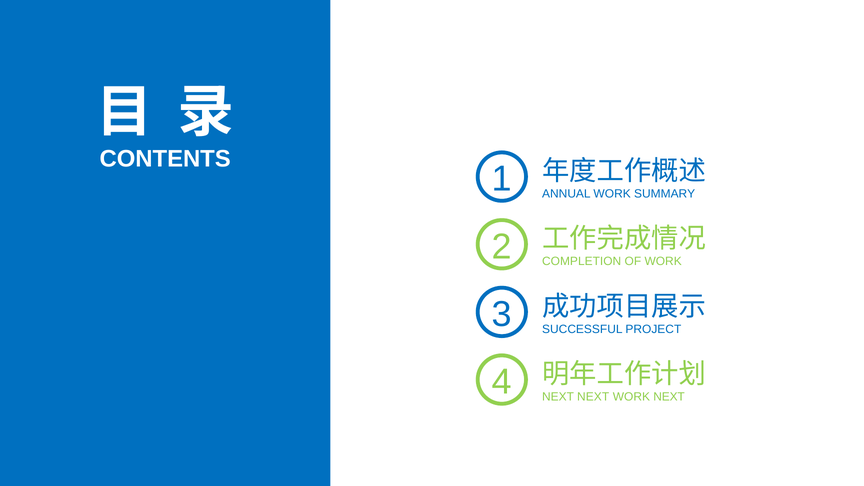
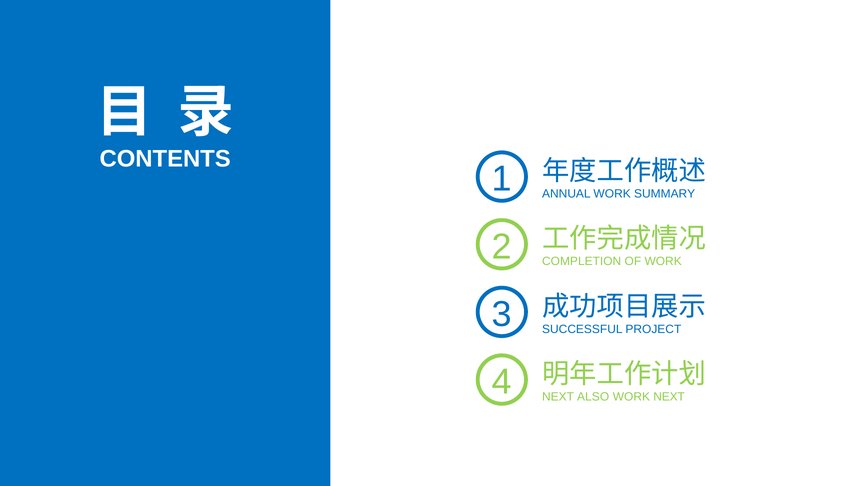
NEXT NEXT: NEXT -> ALSO
